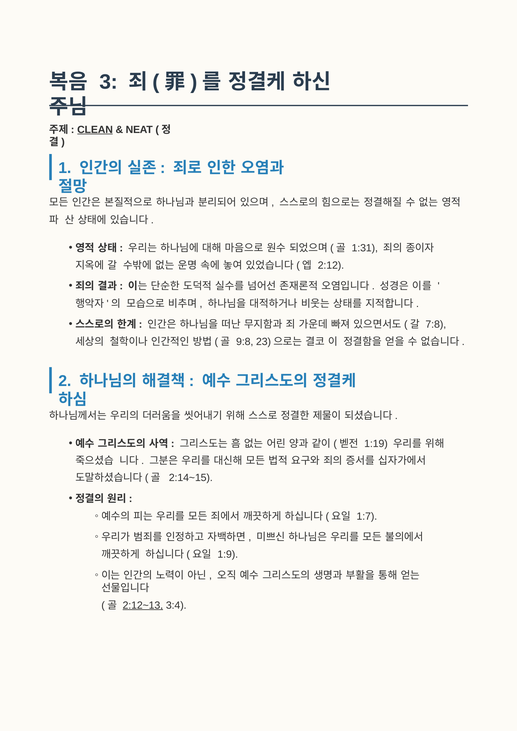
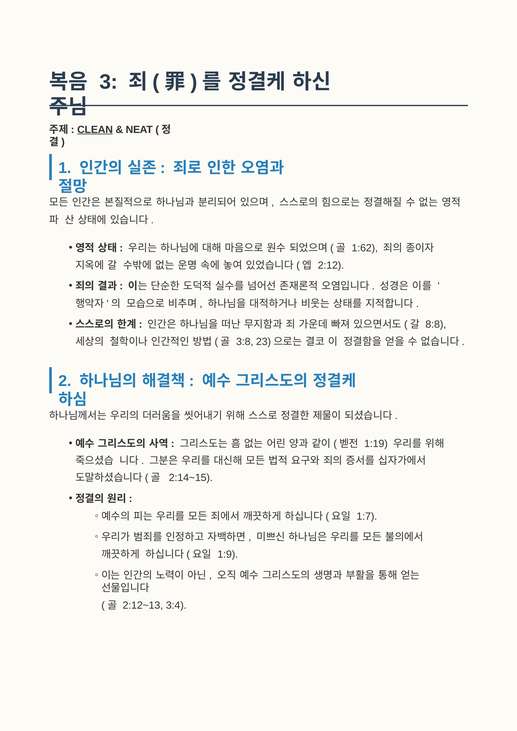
1:31: 1:31 -> 1:62
7:8: 7:8 -> 8:8
9:8: 9:8 -> 3:8
2:12~13 underline: present -> none
